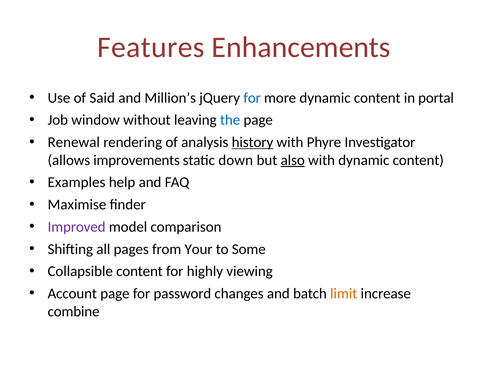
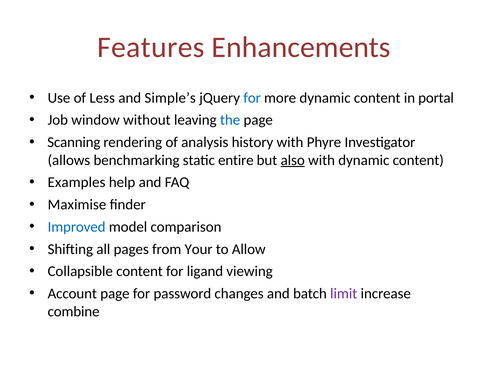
Said: Said -> Less
Million’s: Million’s -> Simple’s
Renewal: Renewal -> Scanning
history underline: present -> none
improvements: improvements -> benchmarking
down: down -> entire
Improved colour: purple -> blue
Some: Some -> Allow
highly: highly -> ligand
limit colour: orange -> purple
